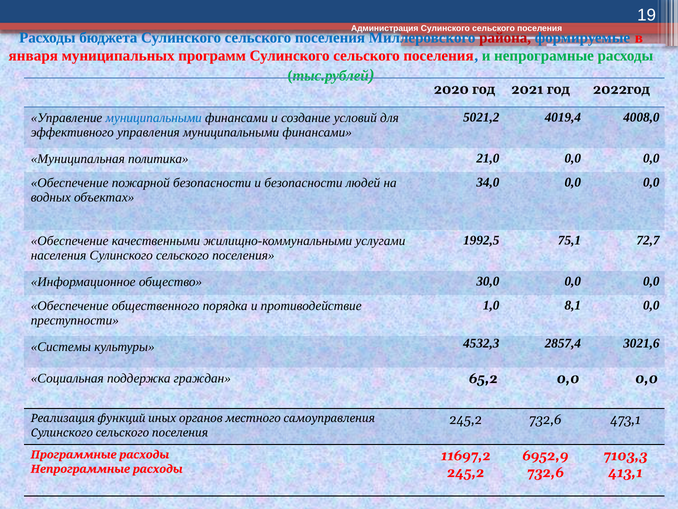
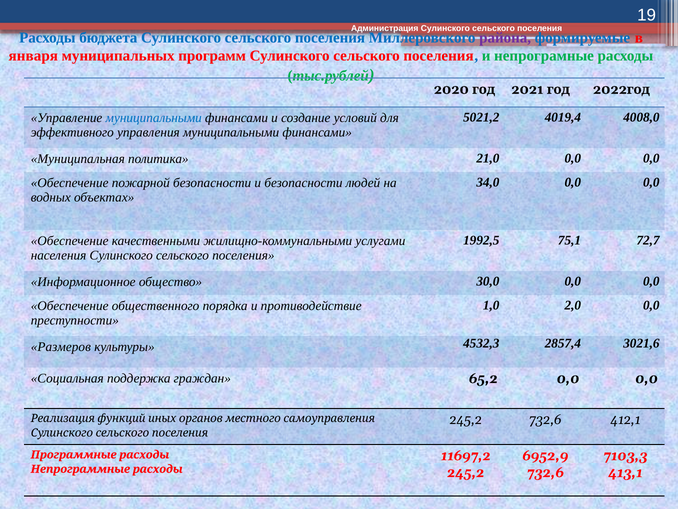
района colour: red -> purple
8,1: 8,1 -> 2,0
Системы: Системы -> Размеров
473,1: 473,1 -> 412,1
